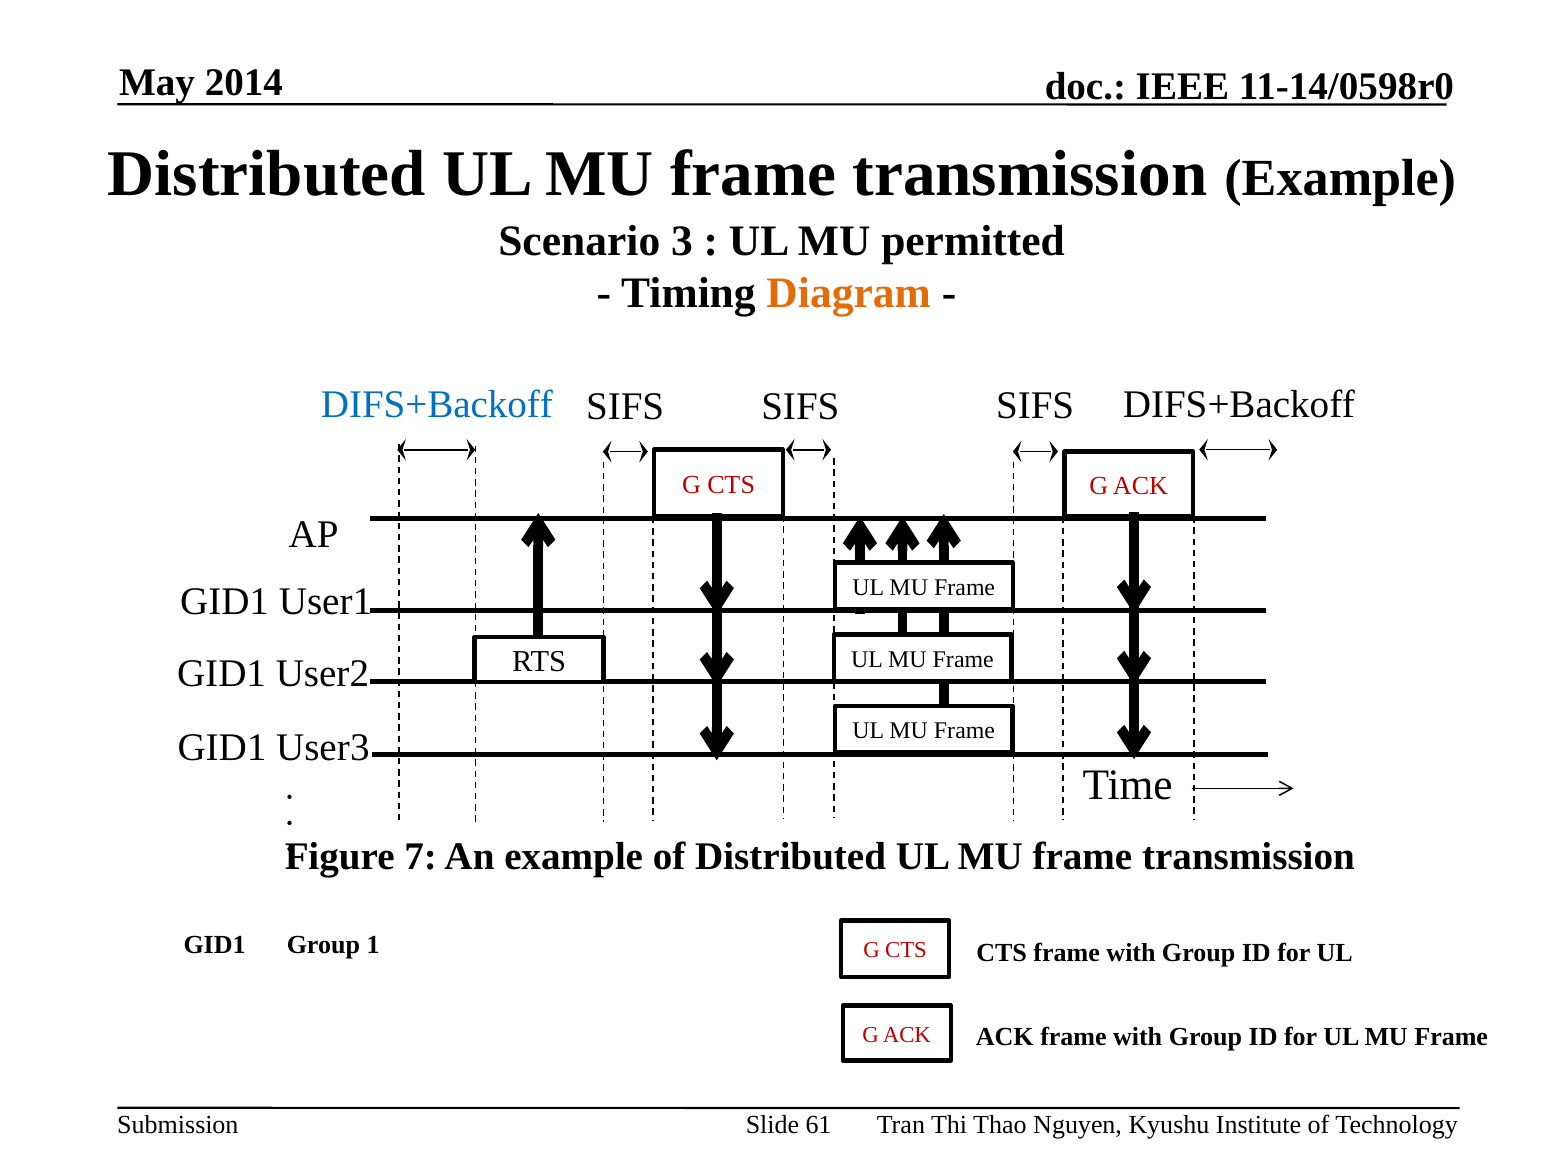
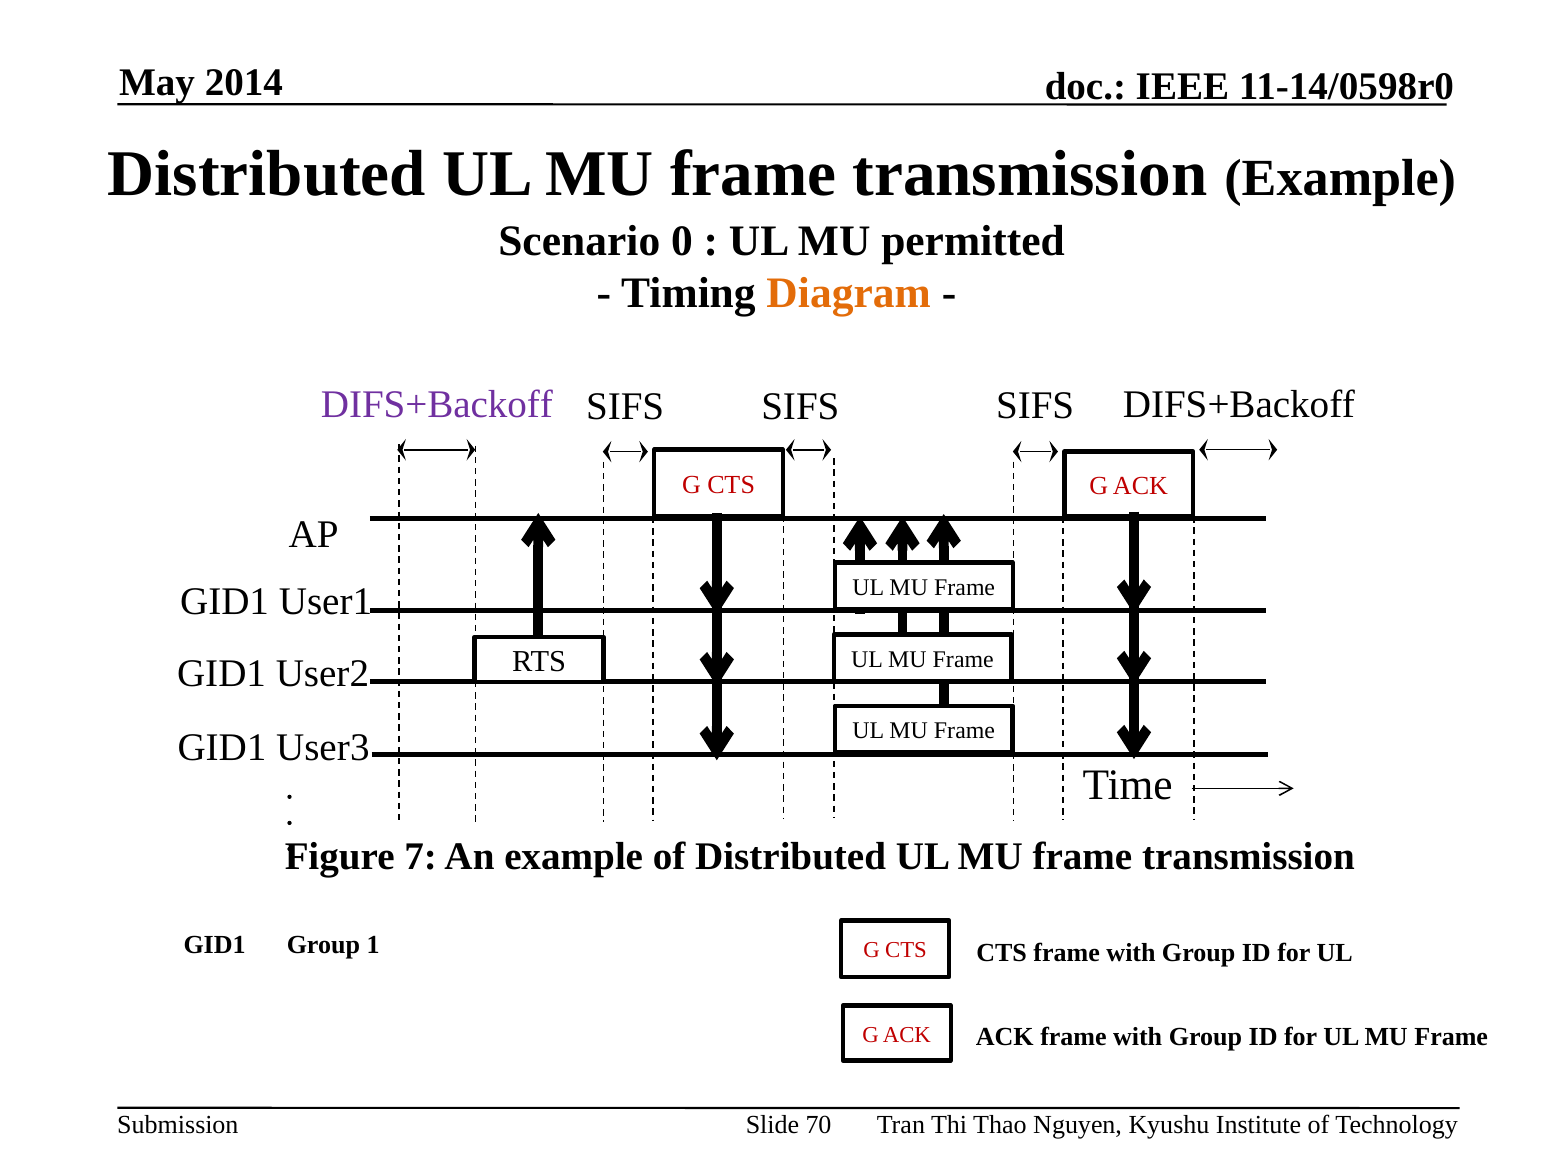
3: 3 -> 0
DIFS+Backoff at (437, 405) colour: blue -> purple
61: 61 -> 70
